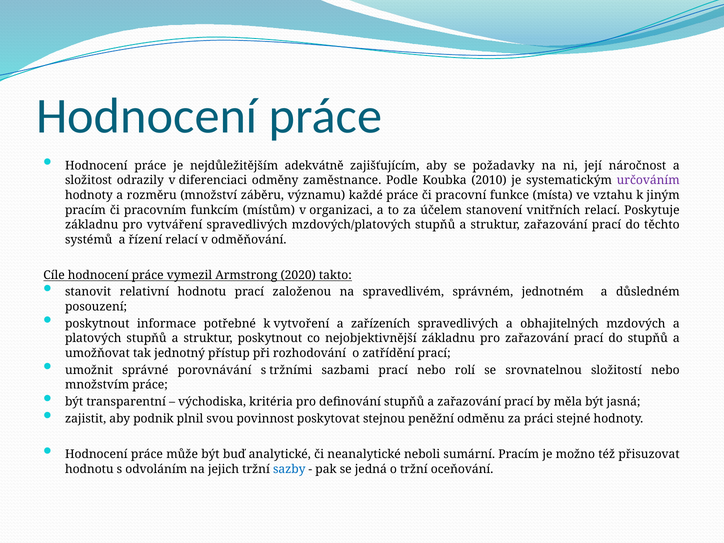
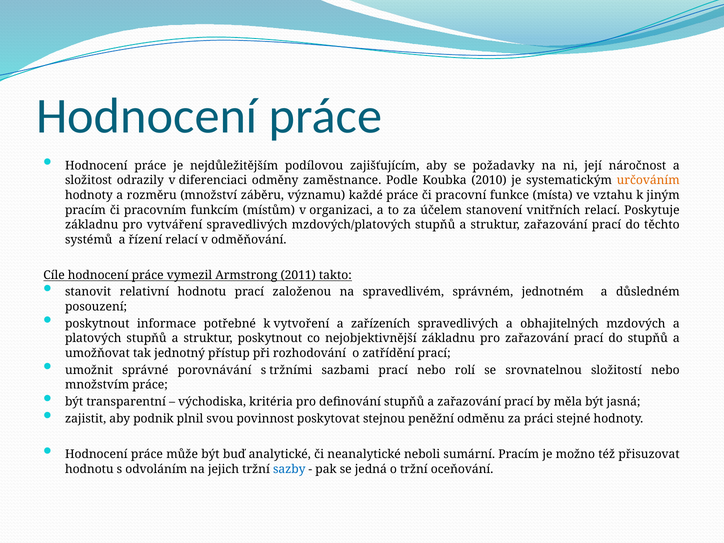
adekvátně: adekvátně -> podílovou
určováním colour: purple -> orange
2020: 2020 -> 2011
